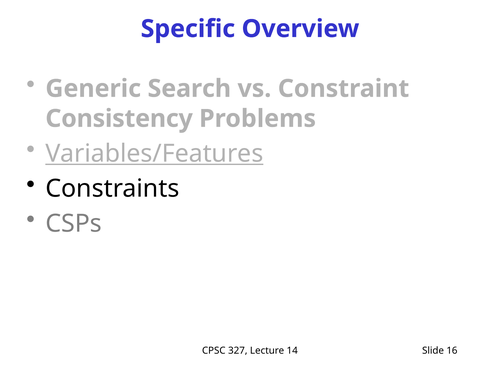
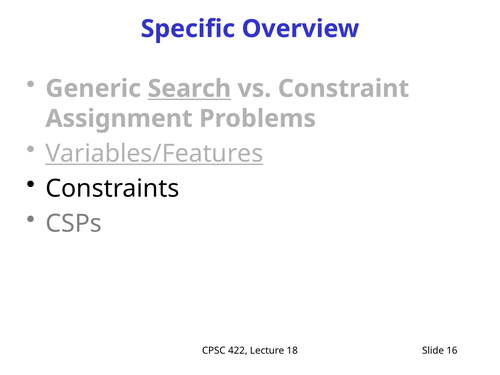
Search underline: none -> present
Consistency: Consistency -> Assignment
327: 327 -> 422
14: 14 -> 18
